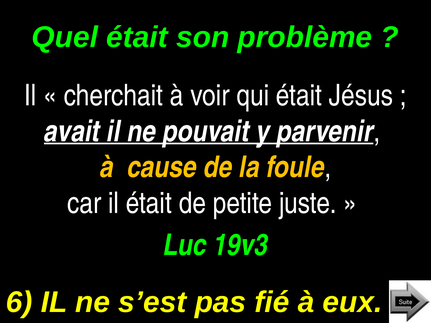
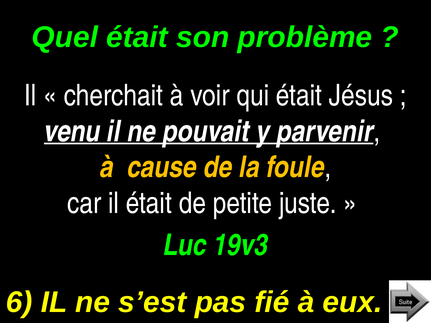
avait: avait -> venu
